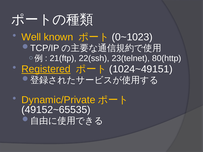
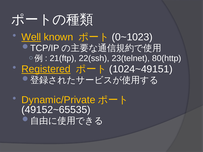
Well underline: none -> present
